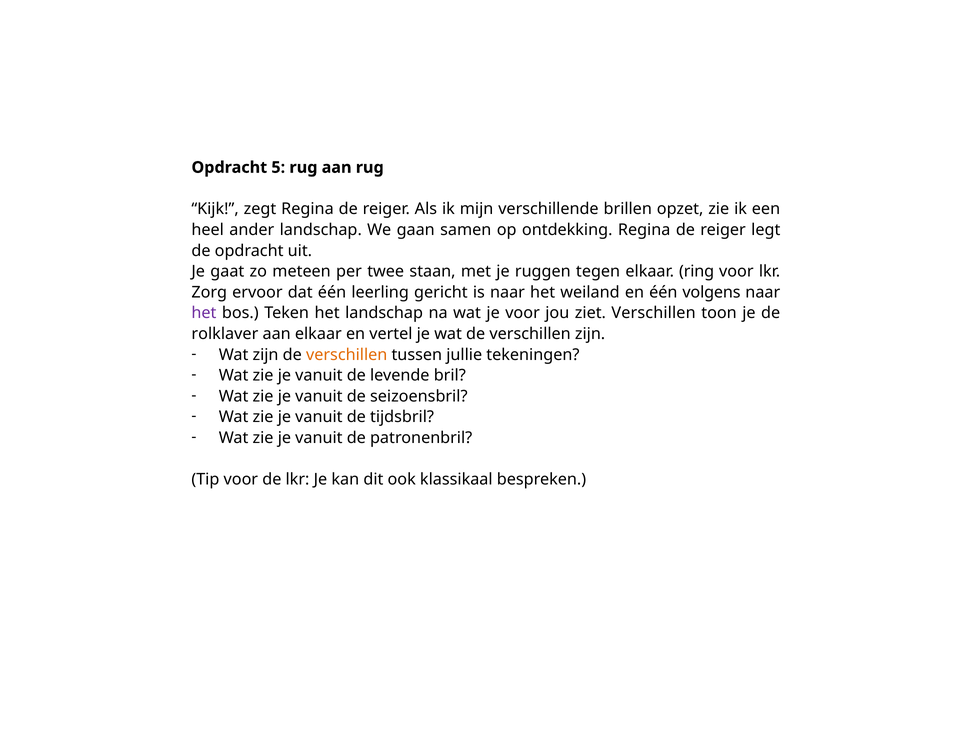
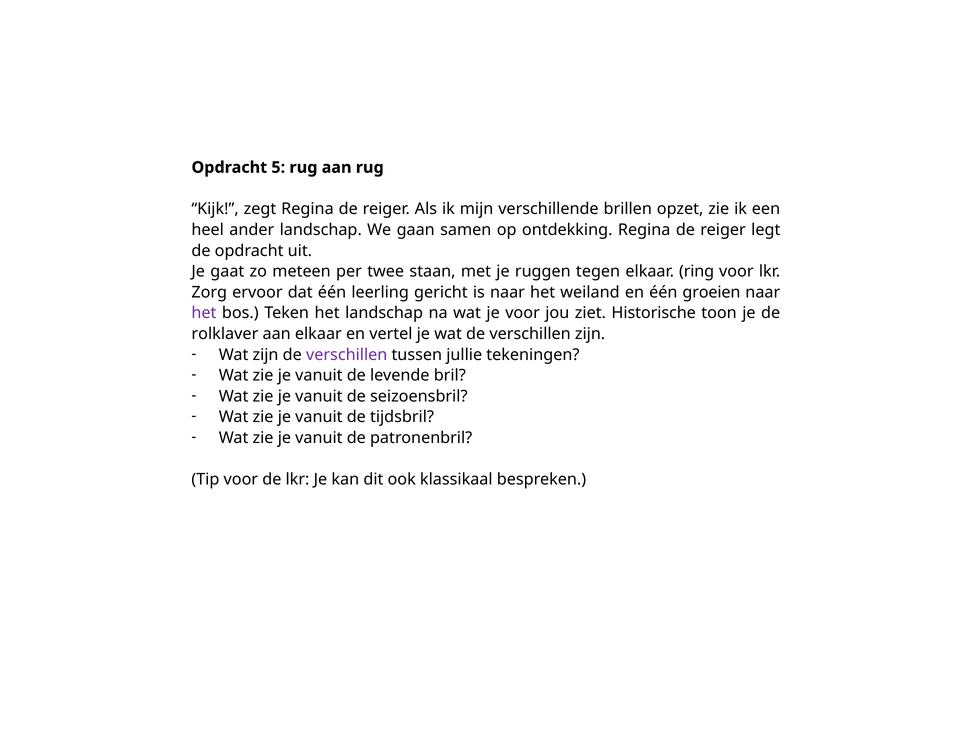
volgens: volgens -> groeien
ziet Verschillen: Verschillen -> Historische
verschillen at (347, 355) colour: orange -> purple
